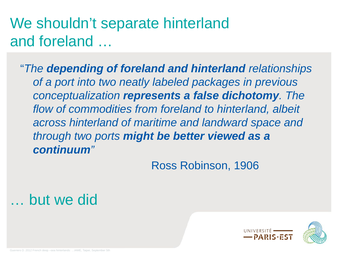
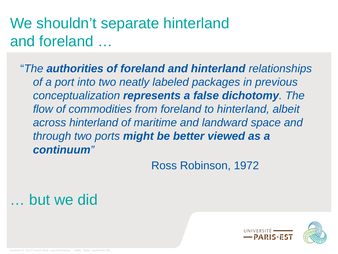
depending: depending -> authorities
1906: 1906 -> 1972
